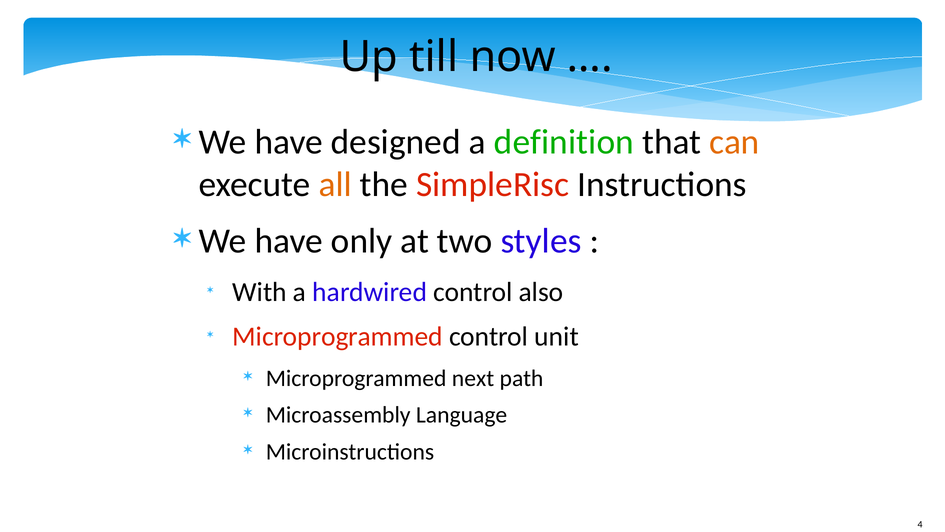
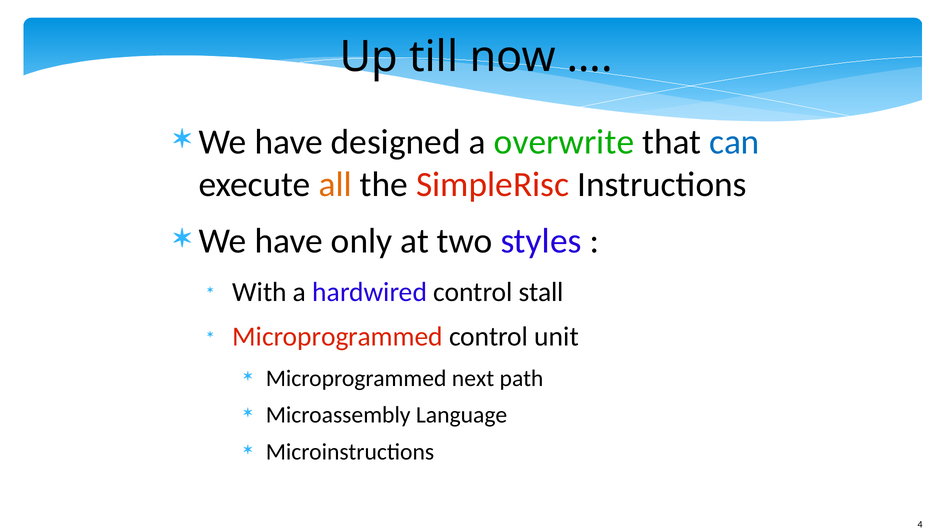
definition: definition -> overwrite
can colour: orange -> blue
also: also -> stall
